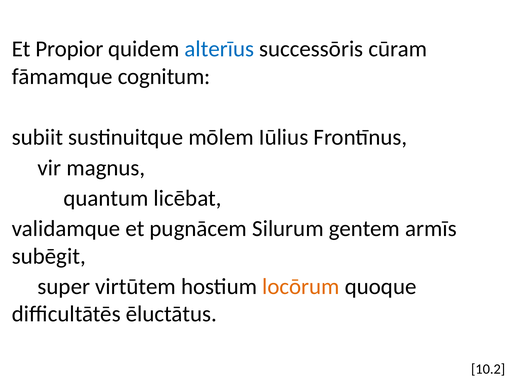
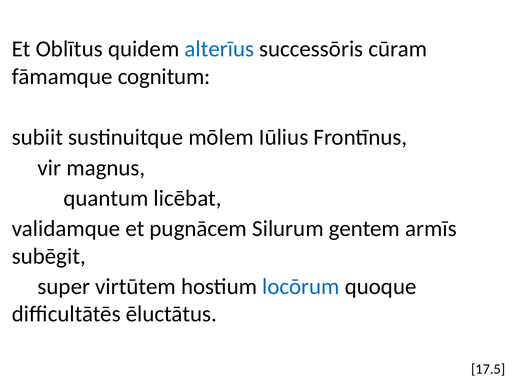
Propior: Propior -> Oblītus
locōrum colour: orange -> blue
10.2: 10.2 -> 17.5
